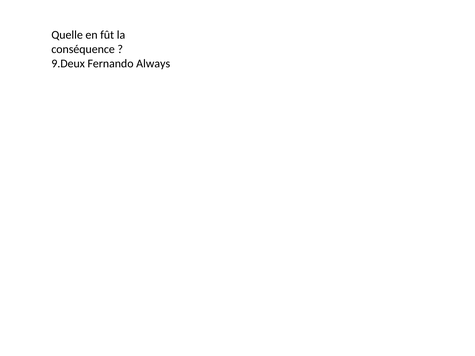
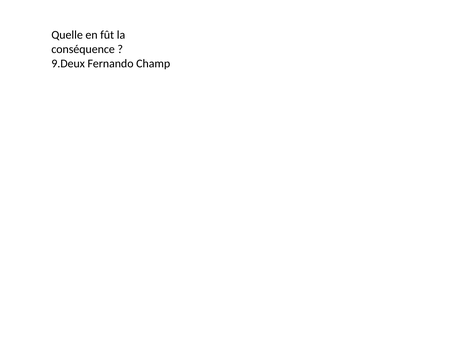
Always: Always -> Champ
